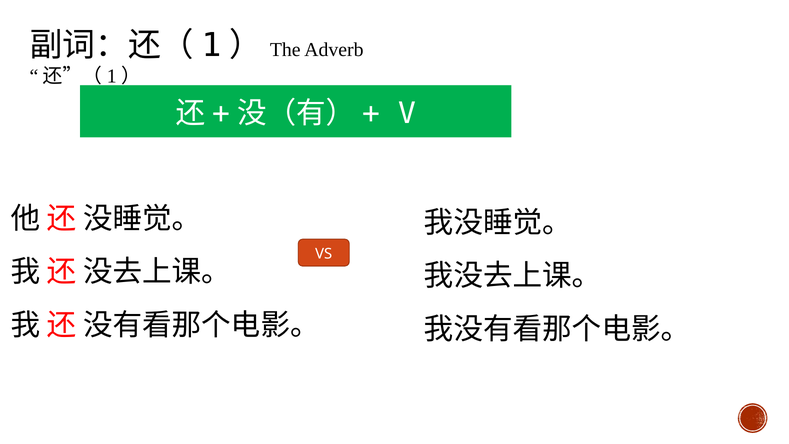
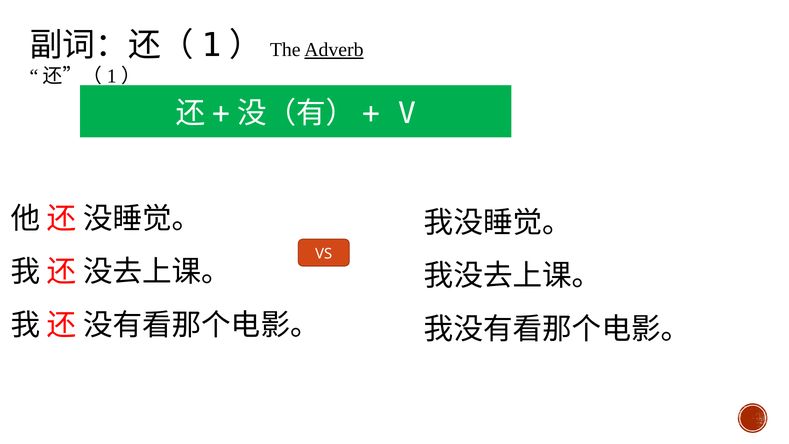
Adverb underline: none -> present
